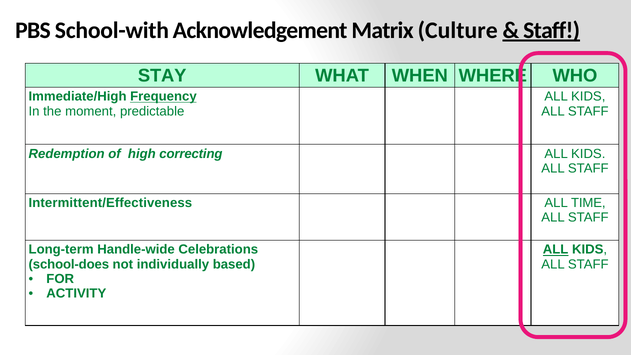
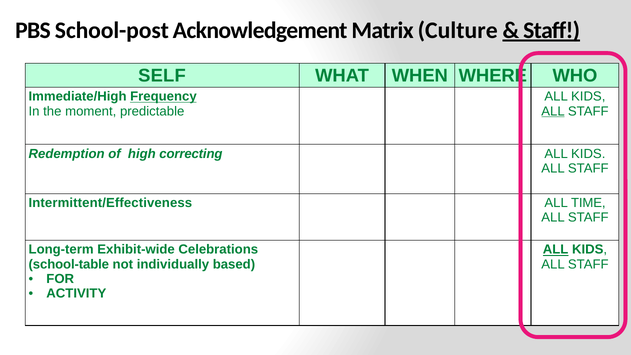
School-with: School-with -> School-post
STAY: STAY -> SELF
ALL at (553, 111) underline: none -> present
Handle-wide: Handle-wide -> Exhibit-wide
school-does: school-does -> school-table
